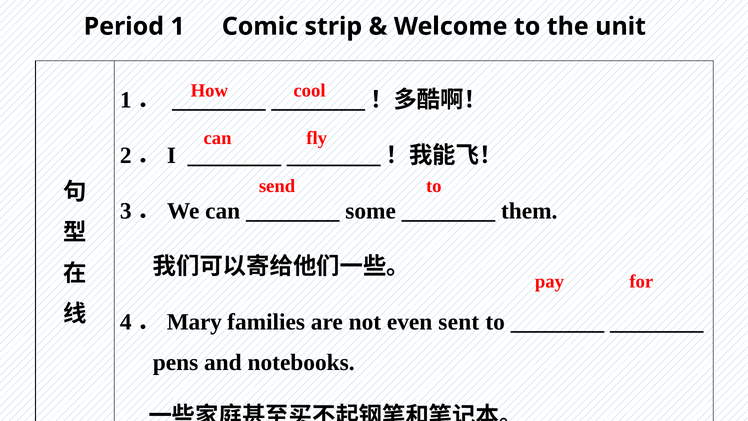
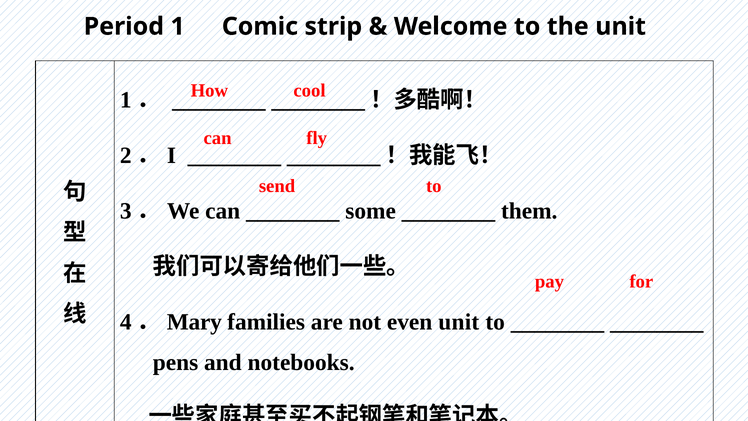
even sent: sent -> unit
